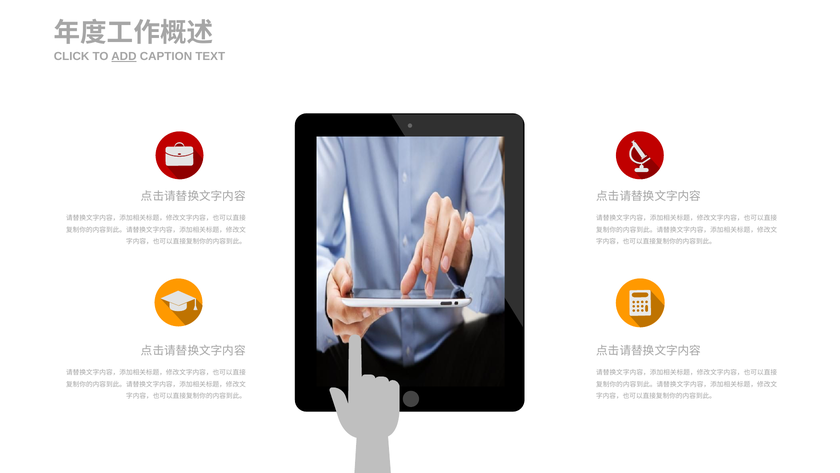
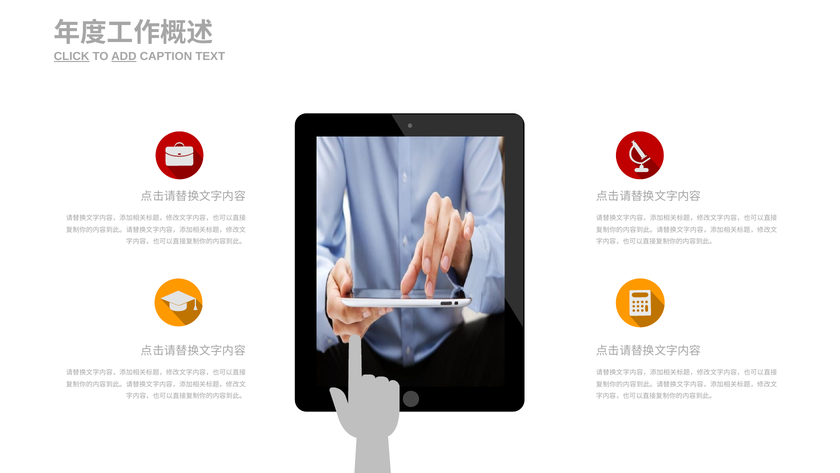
CLICK underline: none -> present
